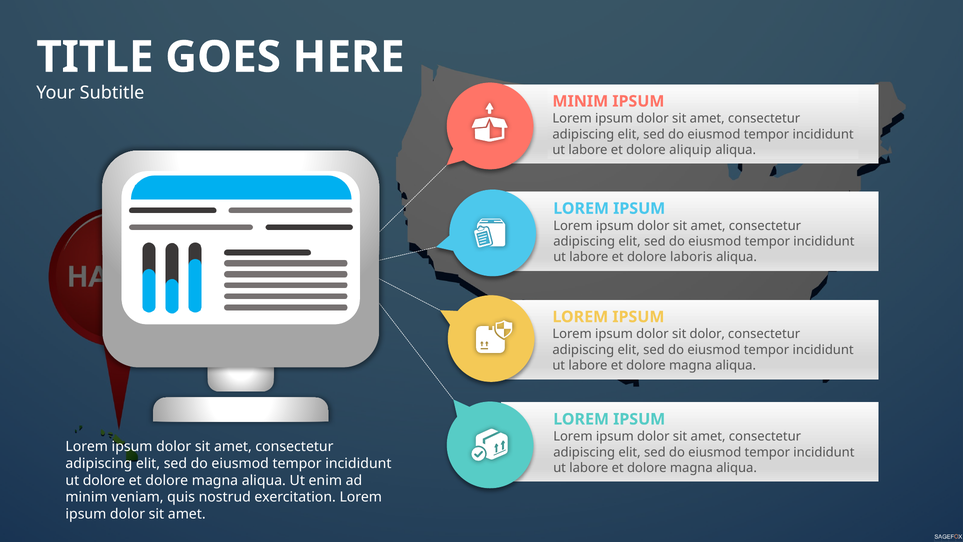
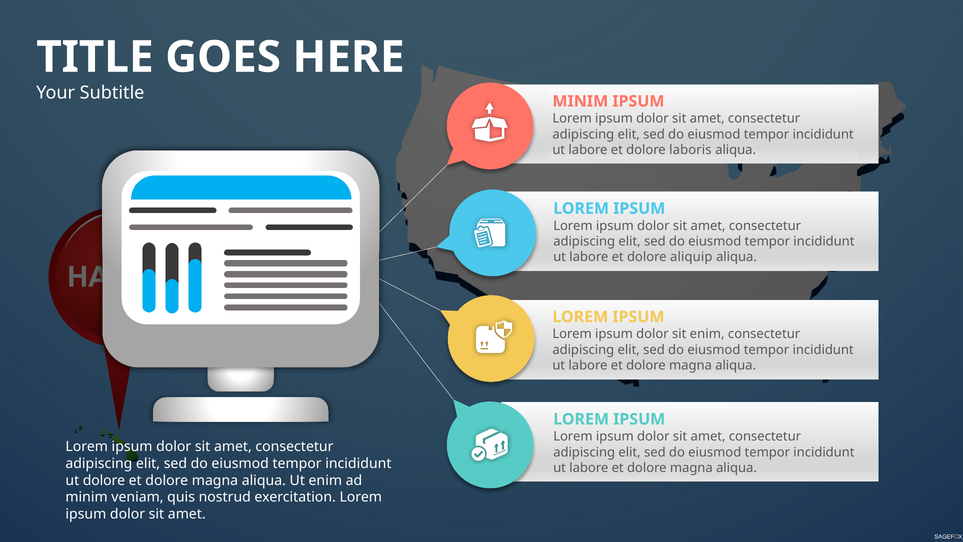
aliquip: aliquip -> laboris
laboris: laboris -> aliquip
sit dolor: dolor -> enim
